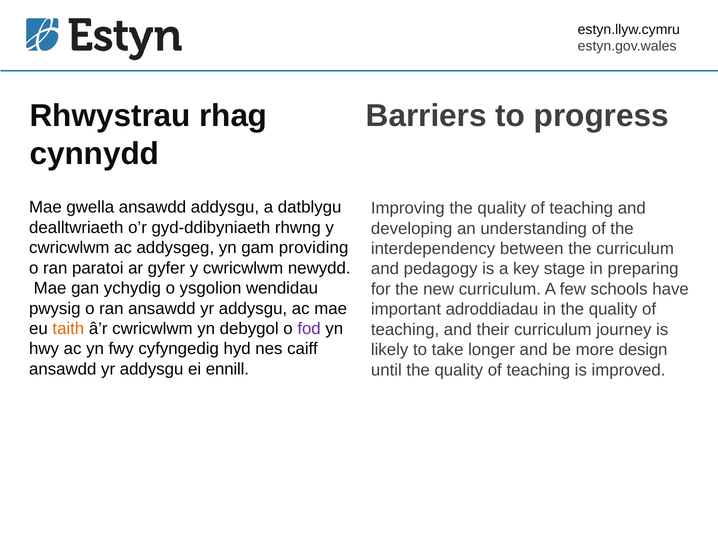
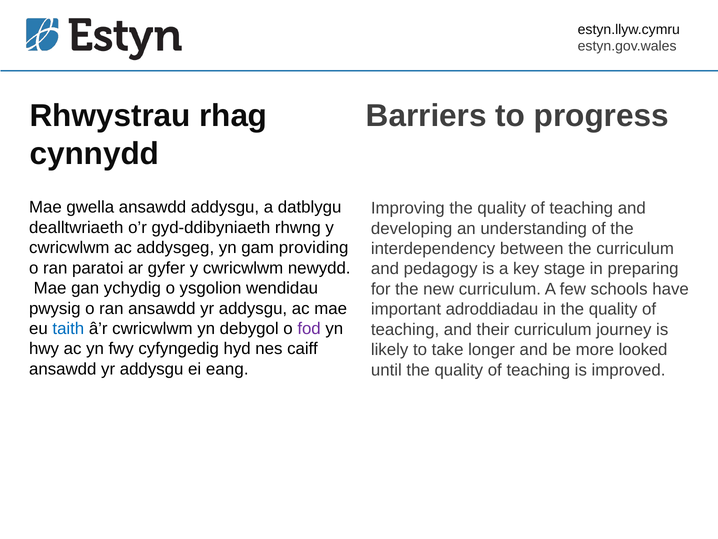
taith colour: orange -> blue
design: design -> looked
ennill: ennill -> eang
